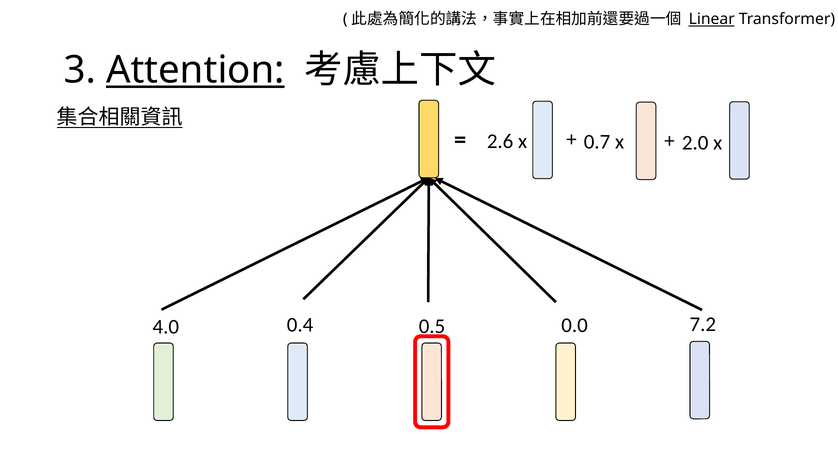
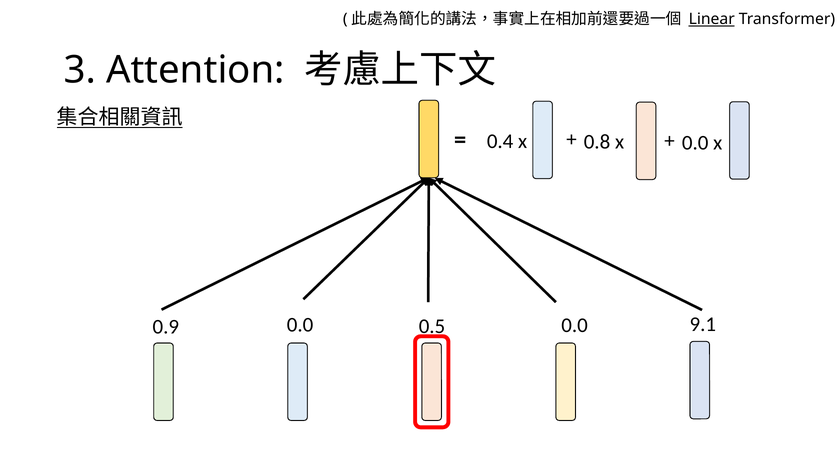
Attention underline: present -> none
0.7: 0.7 -> 0.8
2.6: 2.6 -> 0.4
x 2.0: 2.0 -> 0.0
0.4 at (300, 325): 0.4 -> 0.0
7.2: 7.2 -> 9.1
4.0: 4.0 -> 0.9
